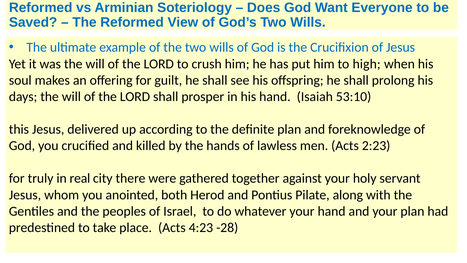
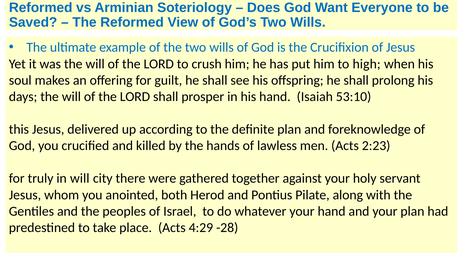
in real: real -> will
4:23: 4:23 -> 4:29
